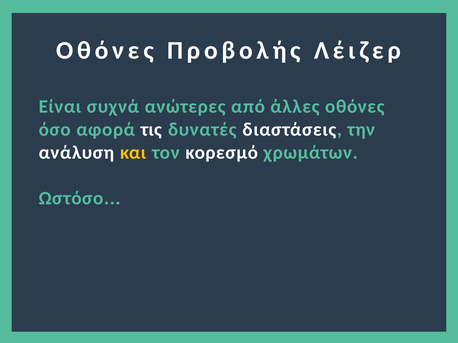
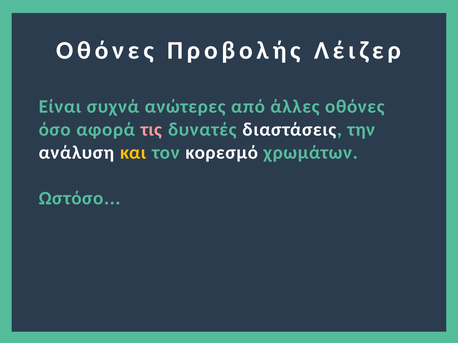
τις colour: white -> pink
